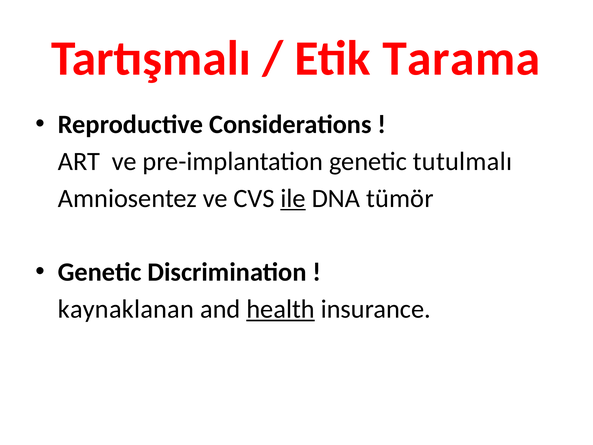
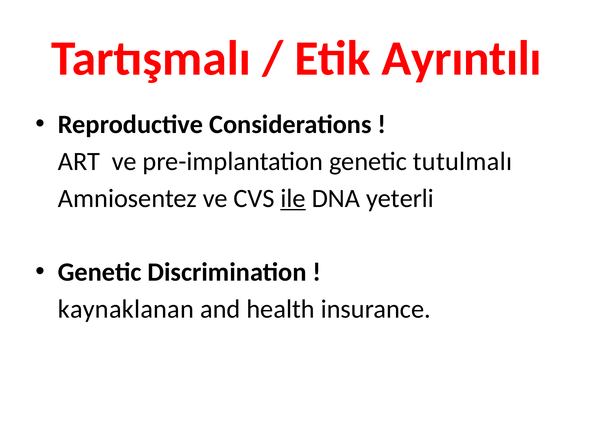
Tarama: Tarama -> Ayrıntılı
tümör: tümör -> yeterli
health underline: present -> none
